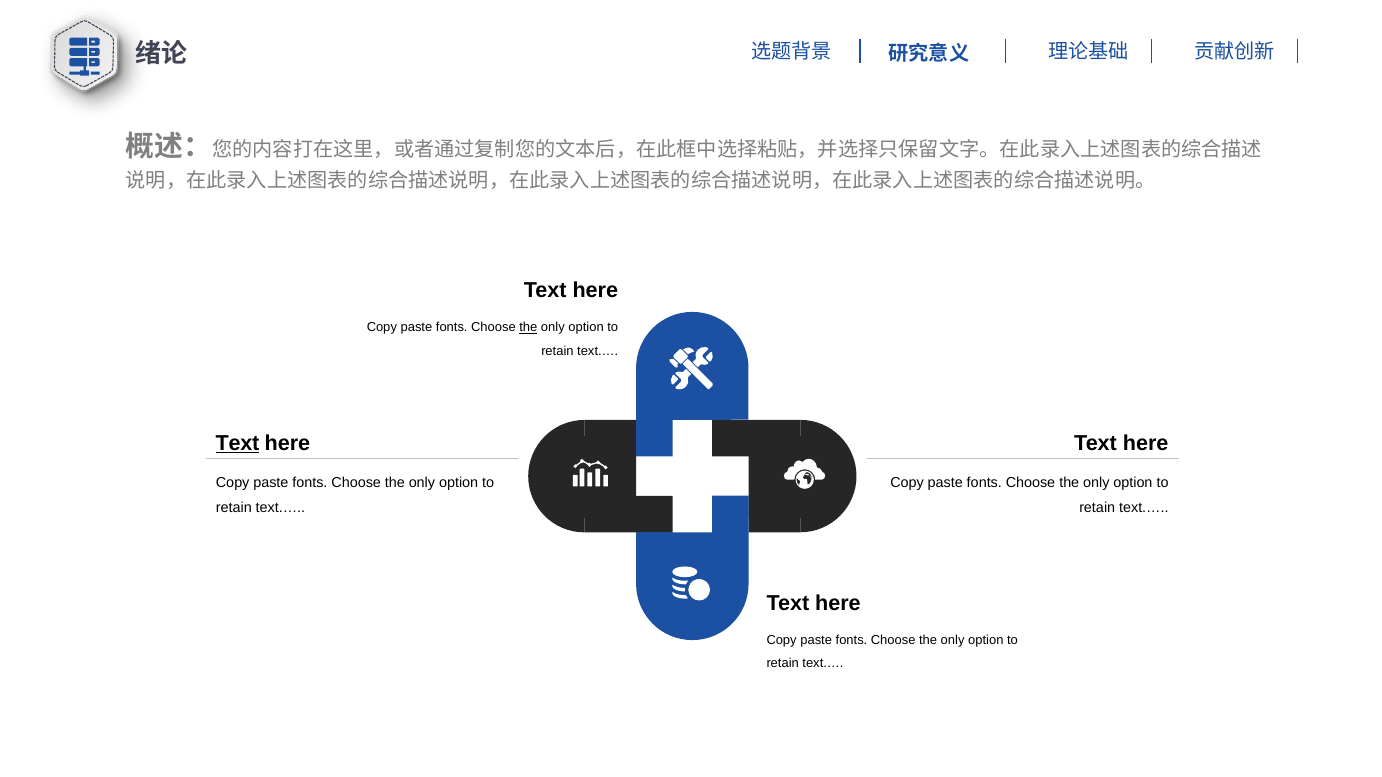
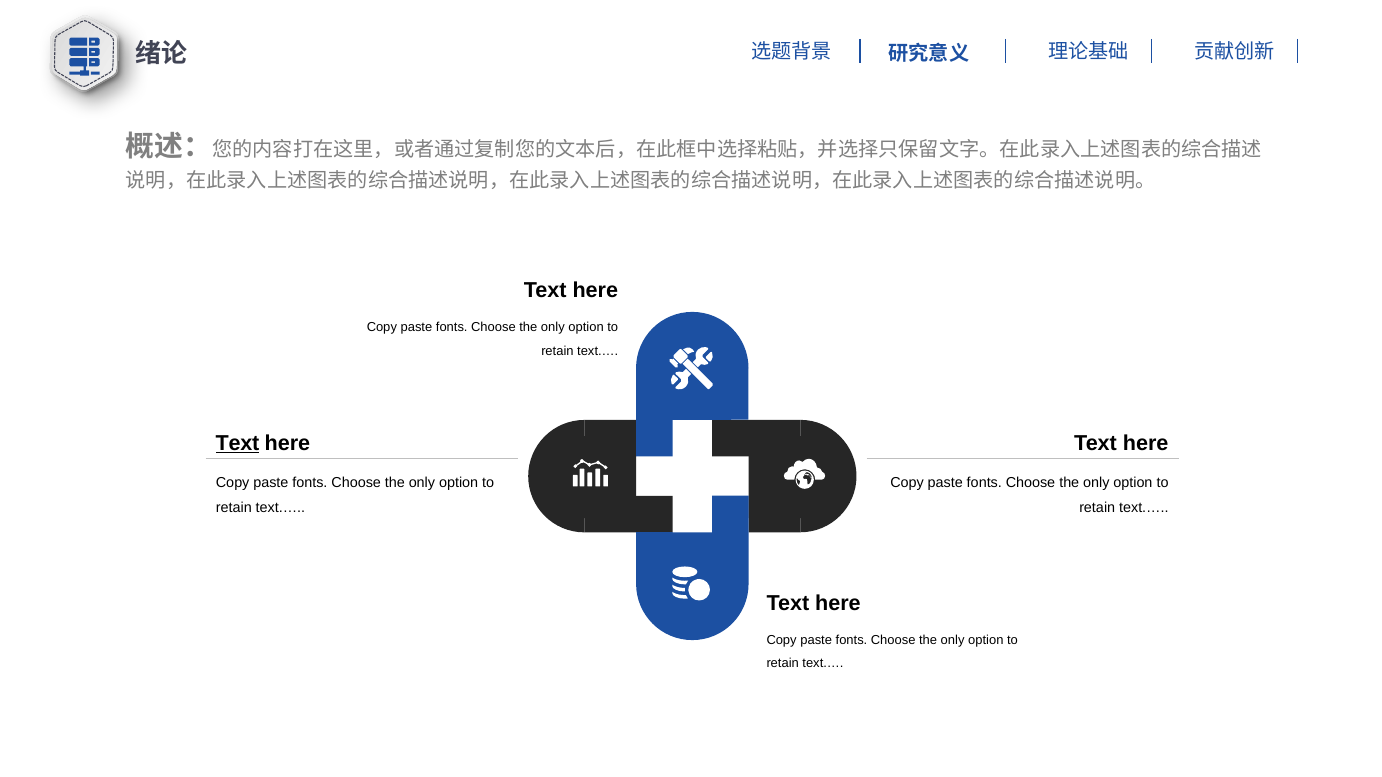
the at (528, 328) underline: present -> none
